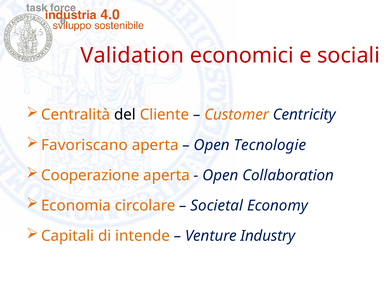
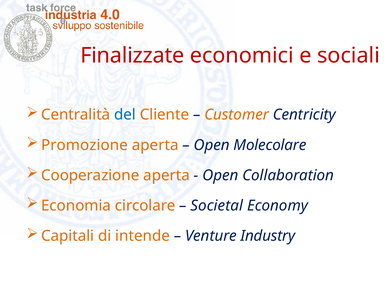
Validation: Validation -> Finalizzate
del colour: black -> blue
Favoriscano: Favoriscano -> Promozione
Tecnologie: Tecnologie -> Molecolare
